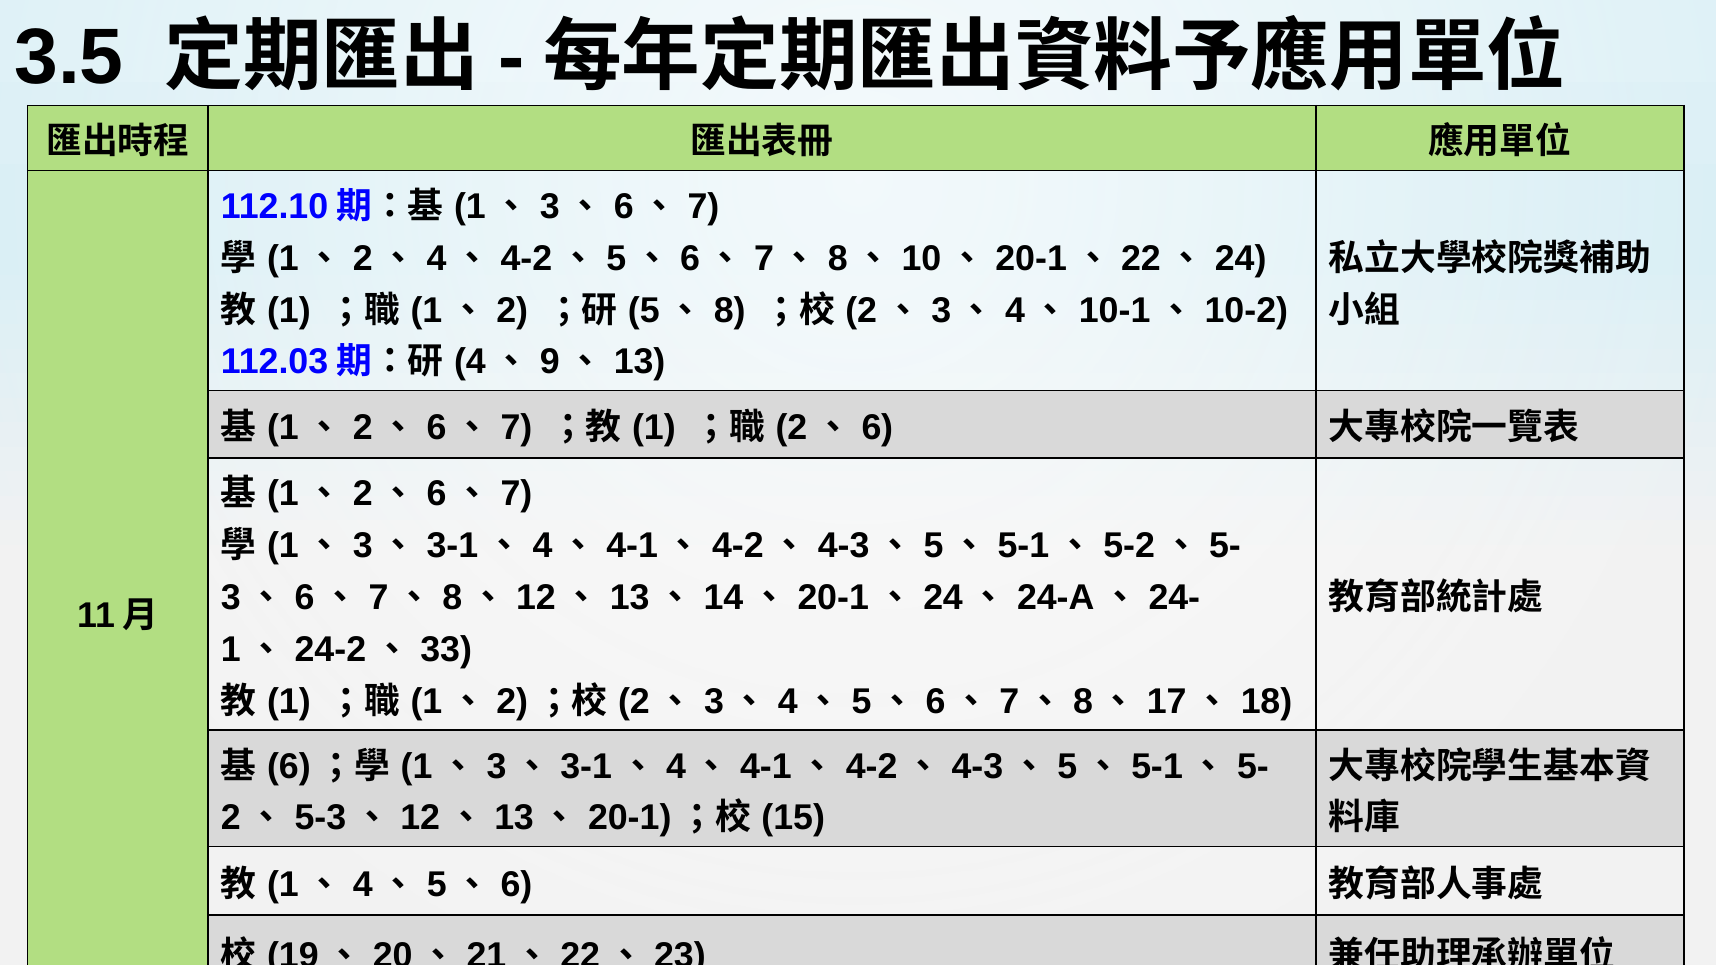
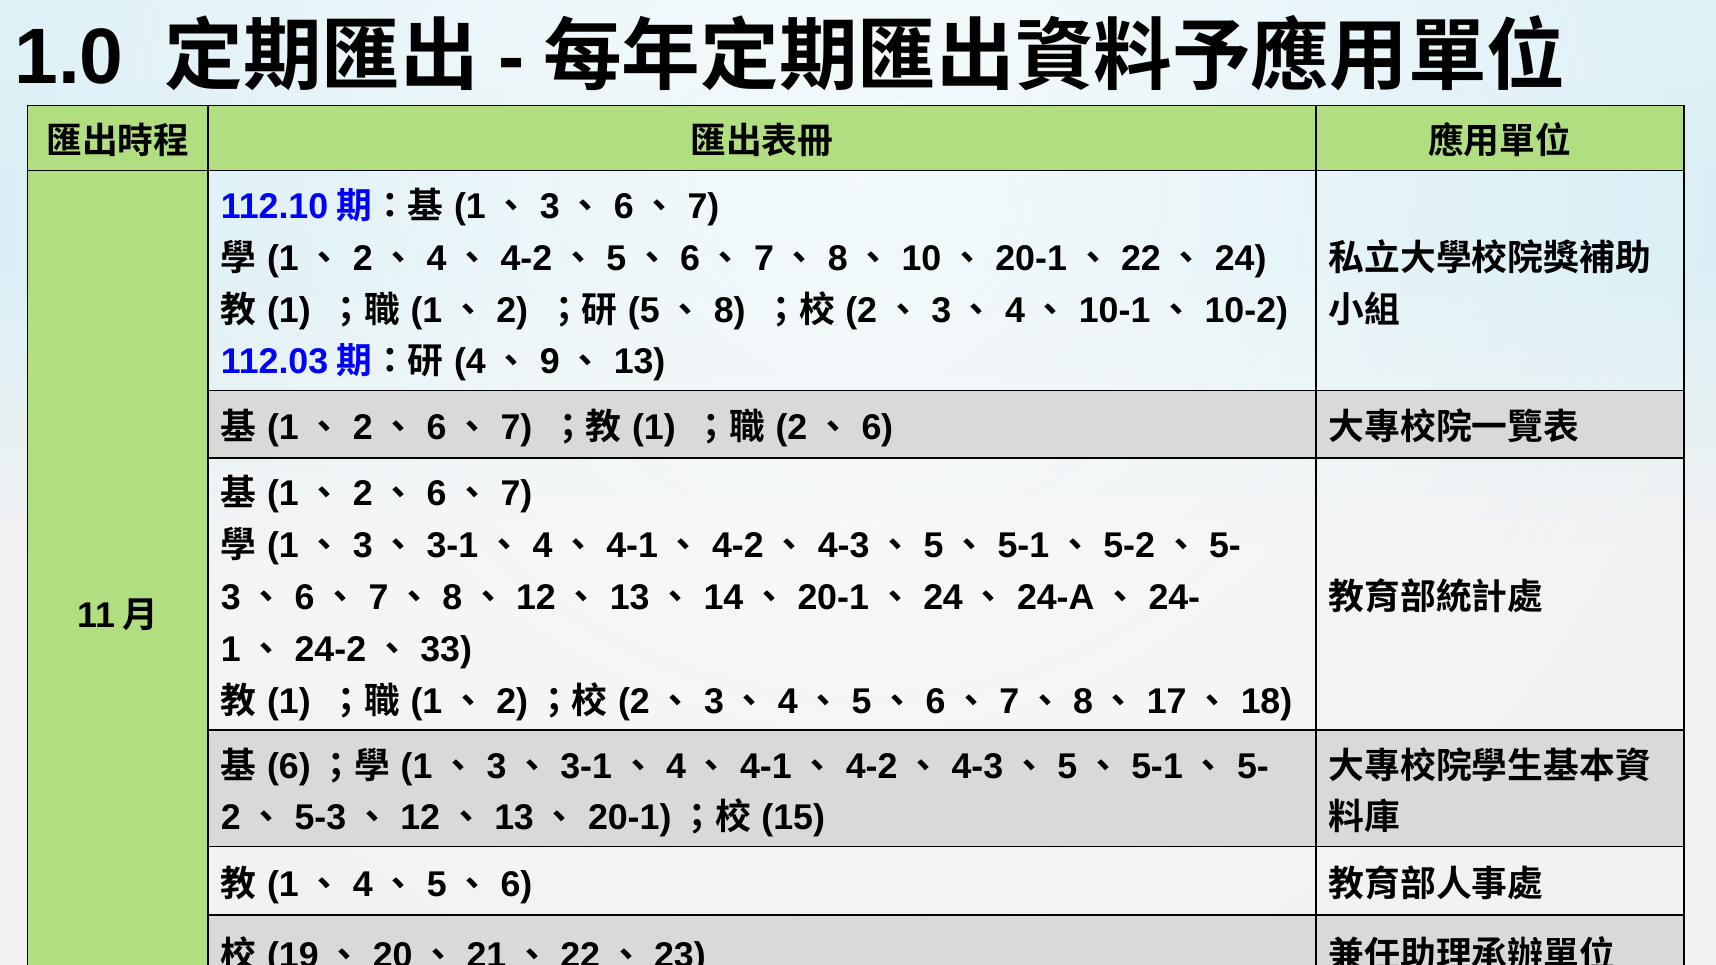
3.5: 3.5 -> 1.0
